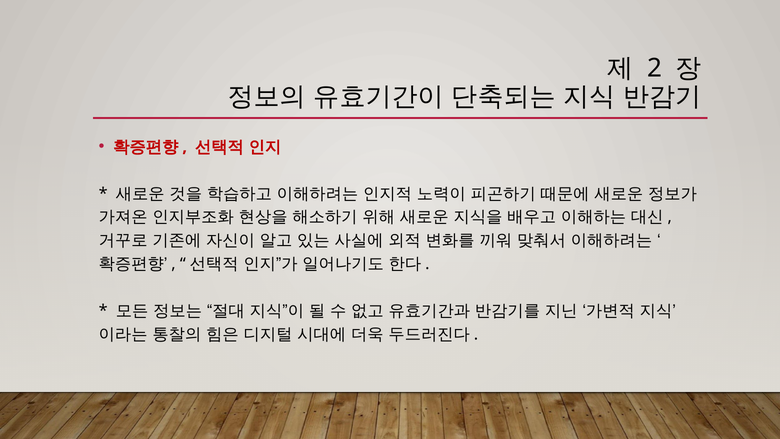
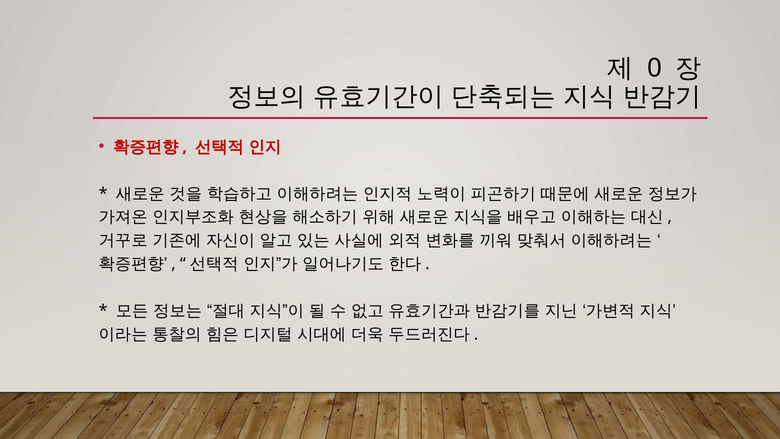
2: 2 -> 0
